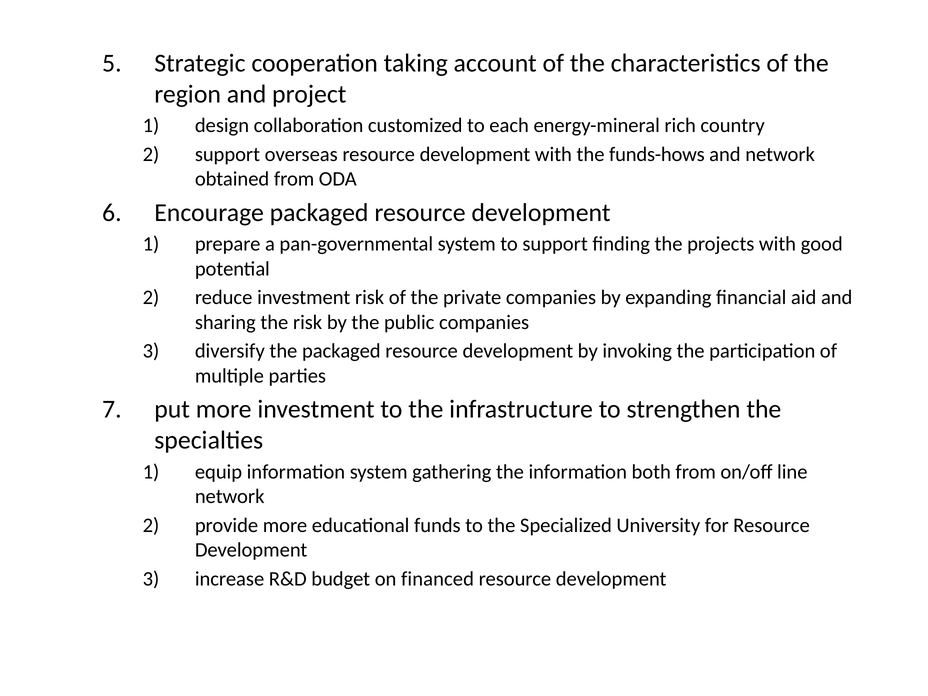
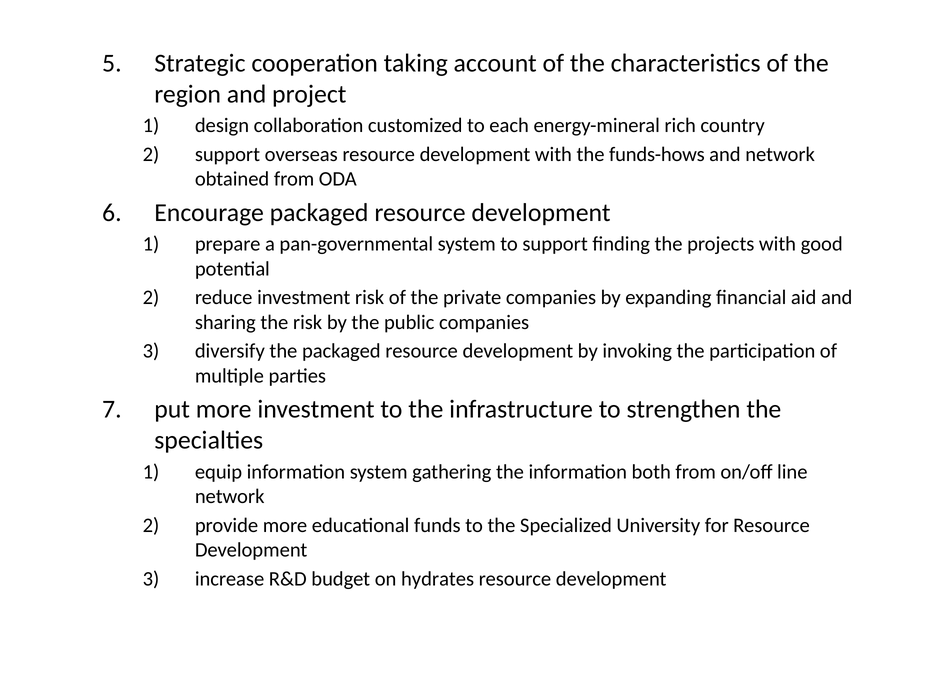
financed: financed -> hydrates
